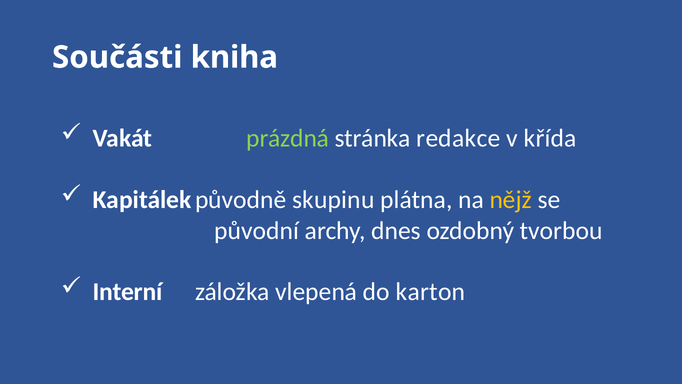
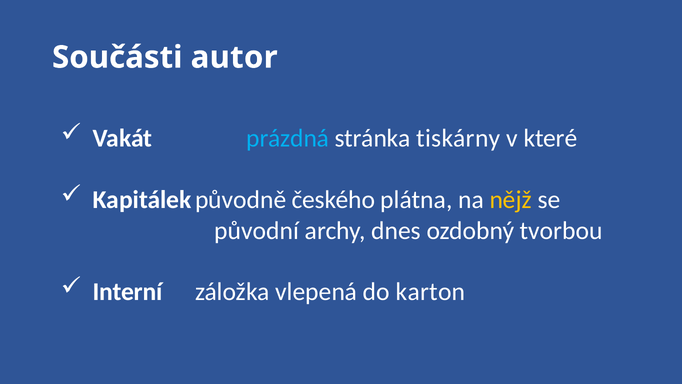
kniha: kniha -> autor
prázdná colour: light green -> light blue
redakce: redakce -> tiskárny
křída: křída -> které
skupinu: skupinu -> českého
